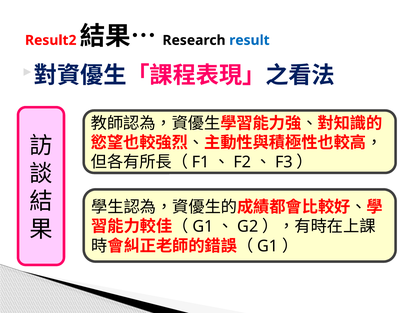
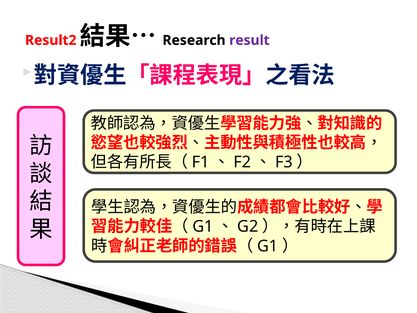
result colour: blue -> purple
